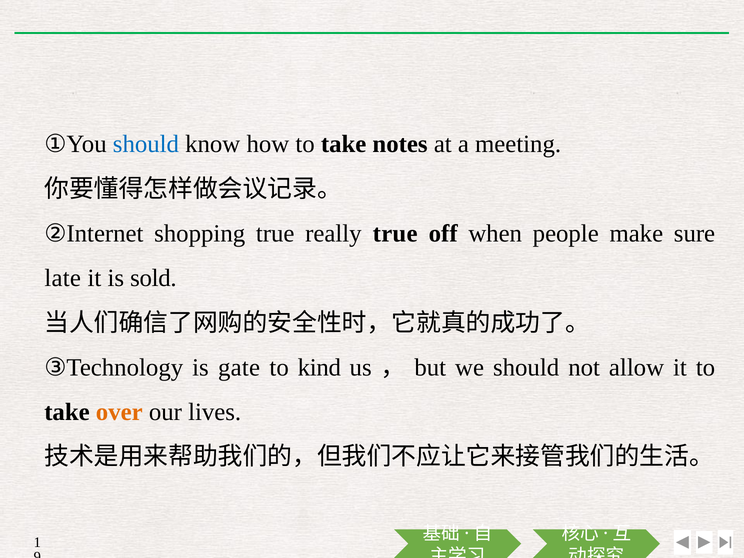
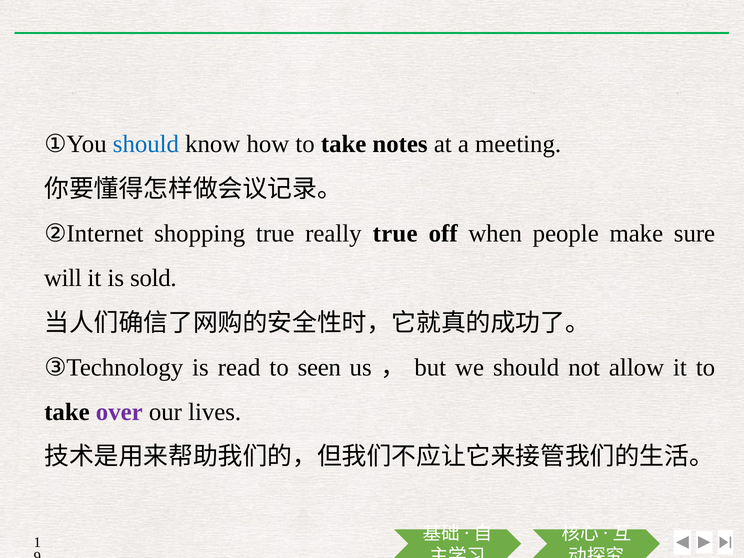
late: late -> will
gate: gate -> read
kind: kind -> seen
over colour: orange -> purple
